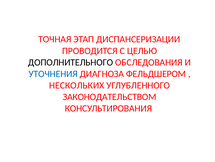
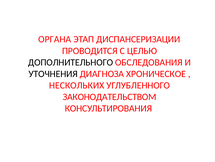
ТОЧНАЯ: ТОЧНАЯ -> ОРГАНА
УТОЧНЕНИЯ colour: blue -> black
ФЕЛЬДШЕРОМ: ФЕЛЬДШЕРОМ -> ХРОНИЧЕСКОЕ
